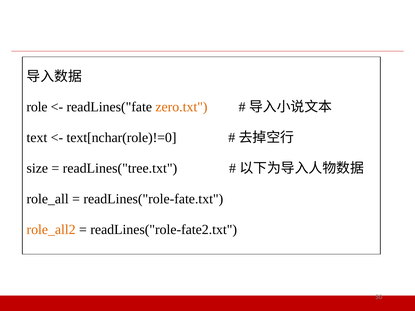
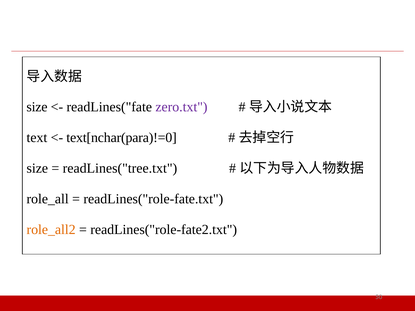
role at (37, 107): role -> size
zero.txt colour: orange -> purple
text[nchar(role)!=0: text[nchar(role)!=0 -> text[nchar(para)!=0
